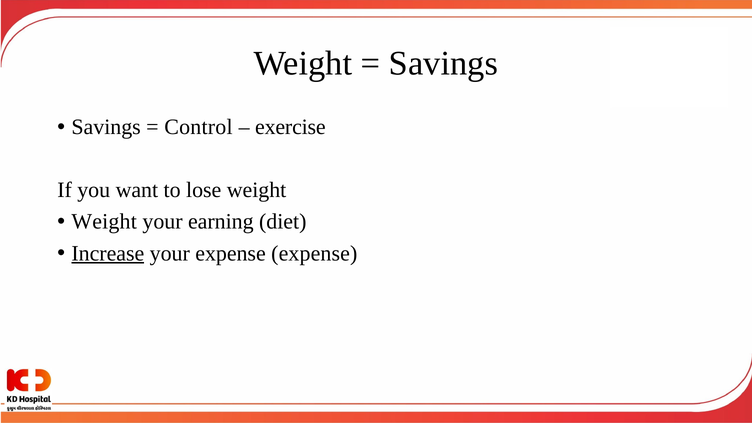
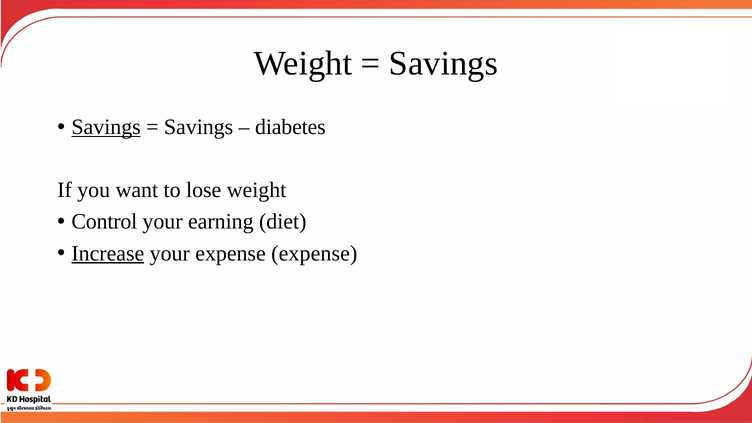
Savings at (106, 127) underline: none -> present
Control at (198, 127): Control -> Savings
exercise: exercise -> diabetes
Weight at (104, 222): Weight -> Control
